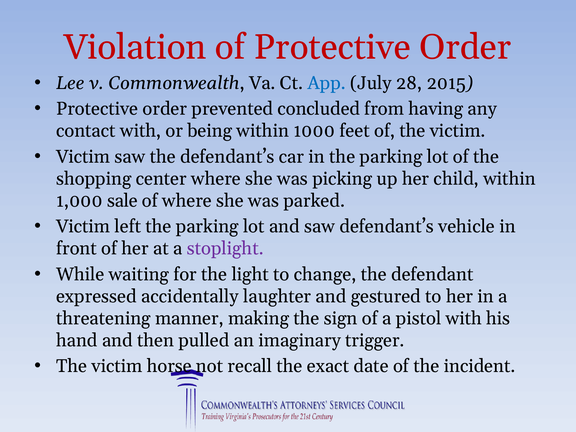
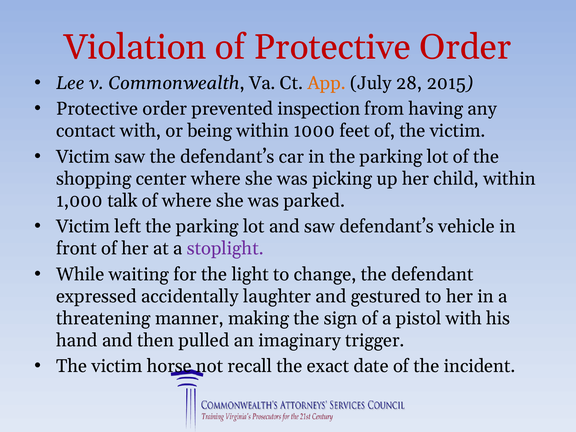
App colour: blue -> orange
concluded: concluded -> inspection
sale: sale -> talk
